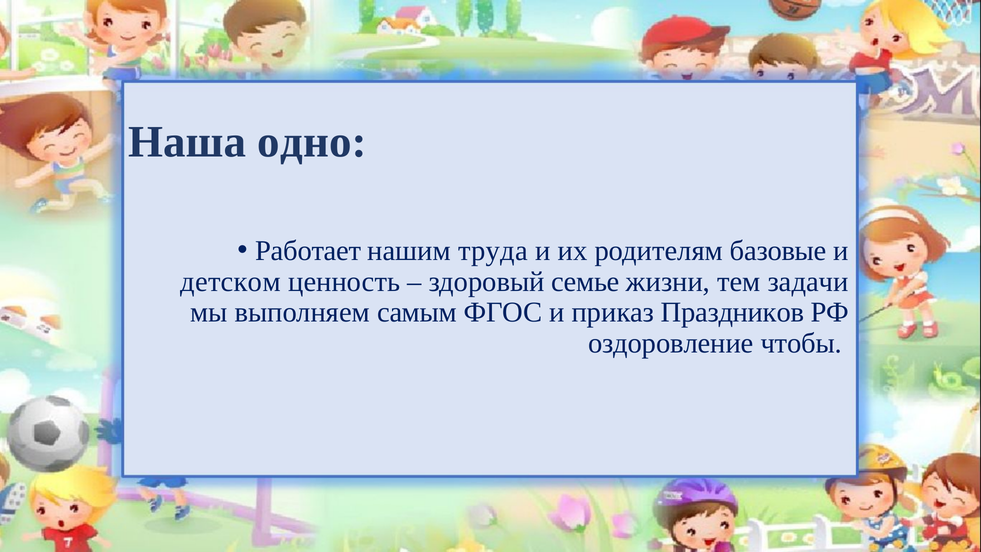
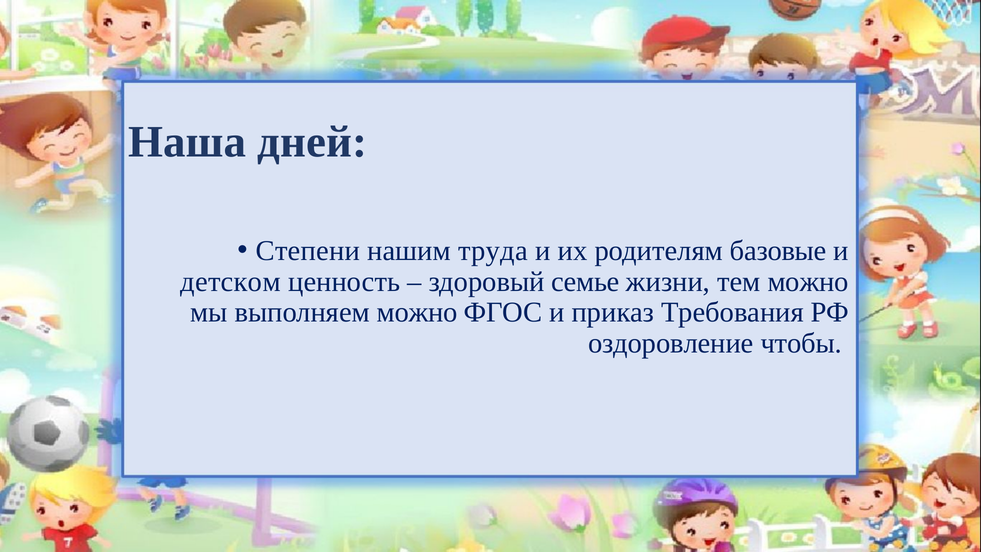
одно: одно -> дней
Работает: Работает -> Степени
тем задачи: задачи -> можно
выполняем самым: самым -> можно
Праздников: Праздников -> Требования
